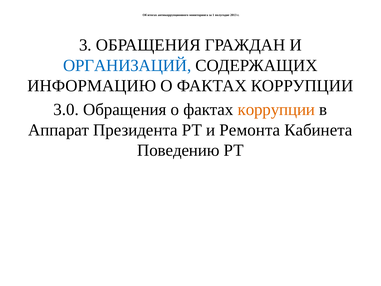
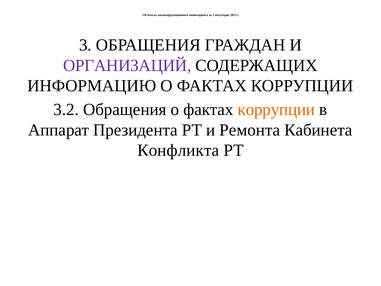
ОРГАНИЗАЦИЙ colour: blue -> purple
3.0: 3.0 -> 3.2
Поведению: Поведению -> Конфликта
